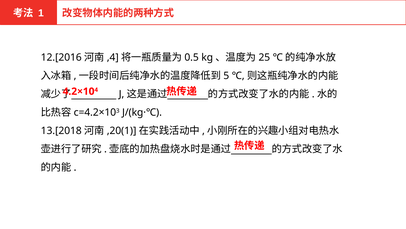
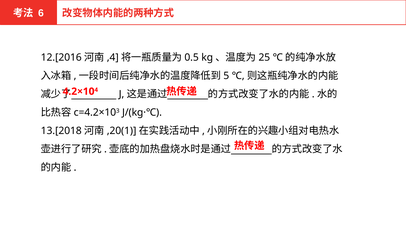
1: 1 -> 6
